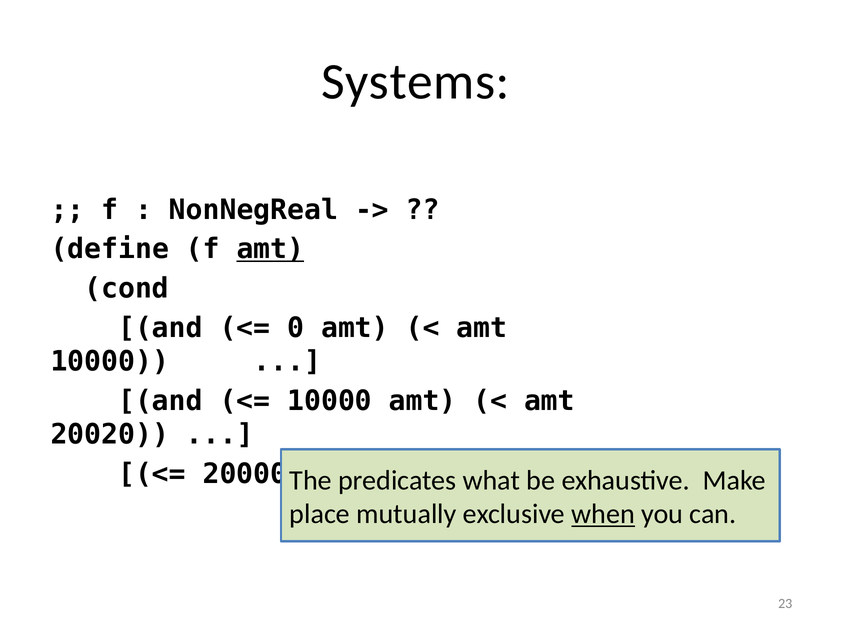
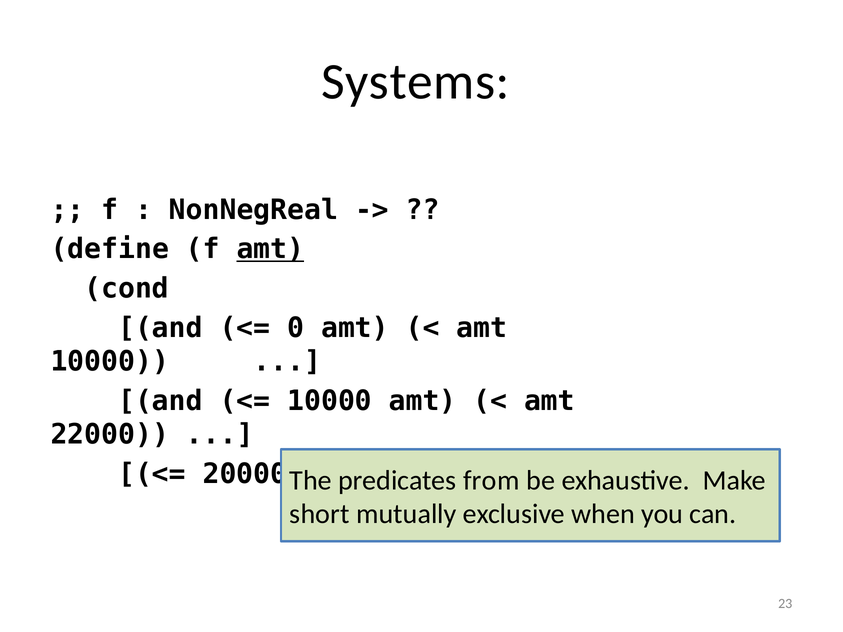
20020: 20020 -> 22000
what: what -> from
place: place -> short
when underline: present -> none
